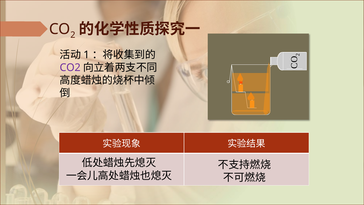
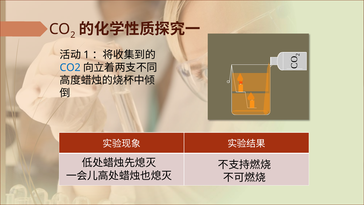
CO2 colour: purple -> blue
